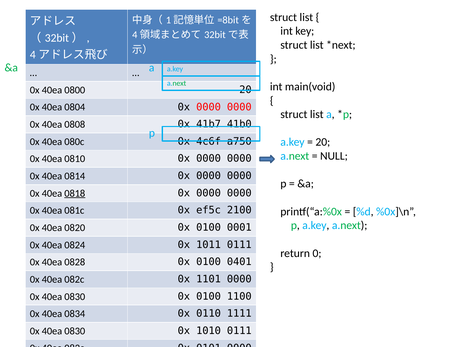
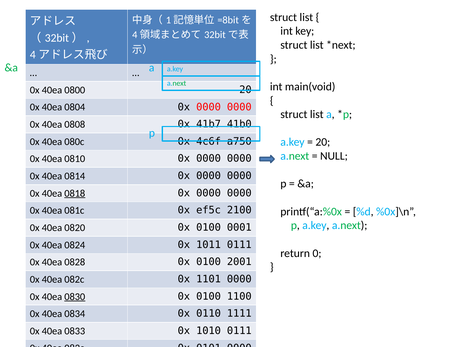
0401: 0401 -> 2001
0830 at (75, 296) underline: none -> present
0830 at (75, 331): 0830 -> 0833
